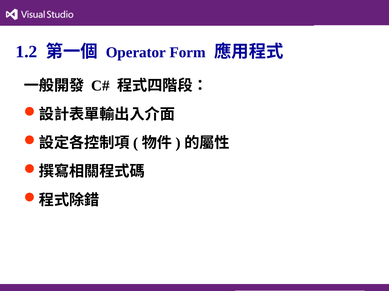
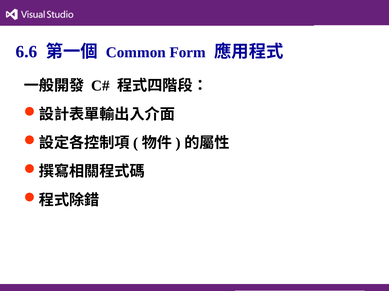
1.2: 1.2 -> 6.6
Operator: Operator -> Common
